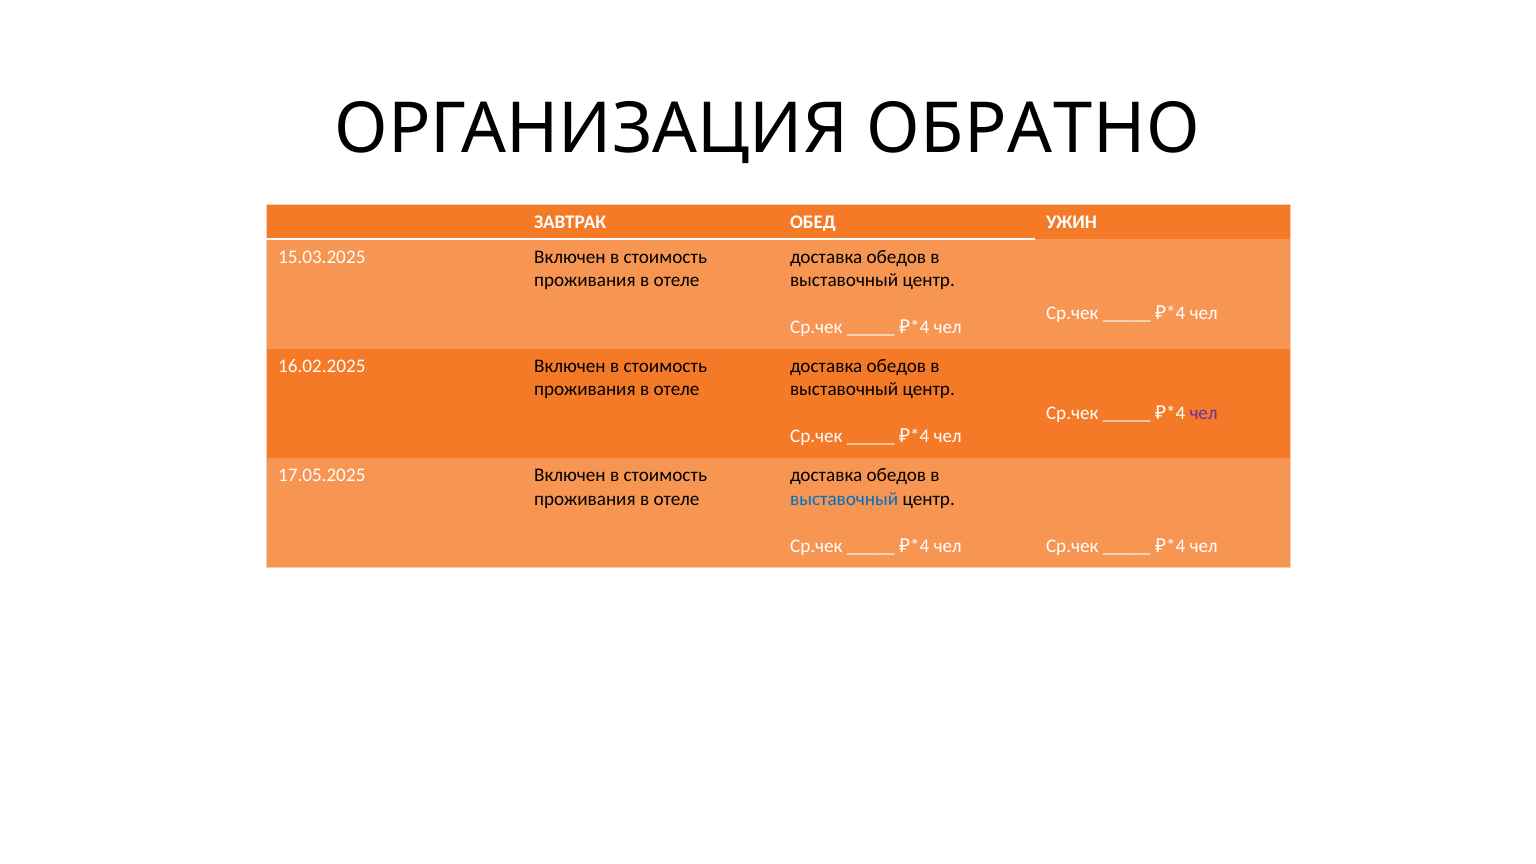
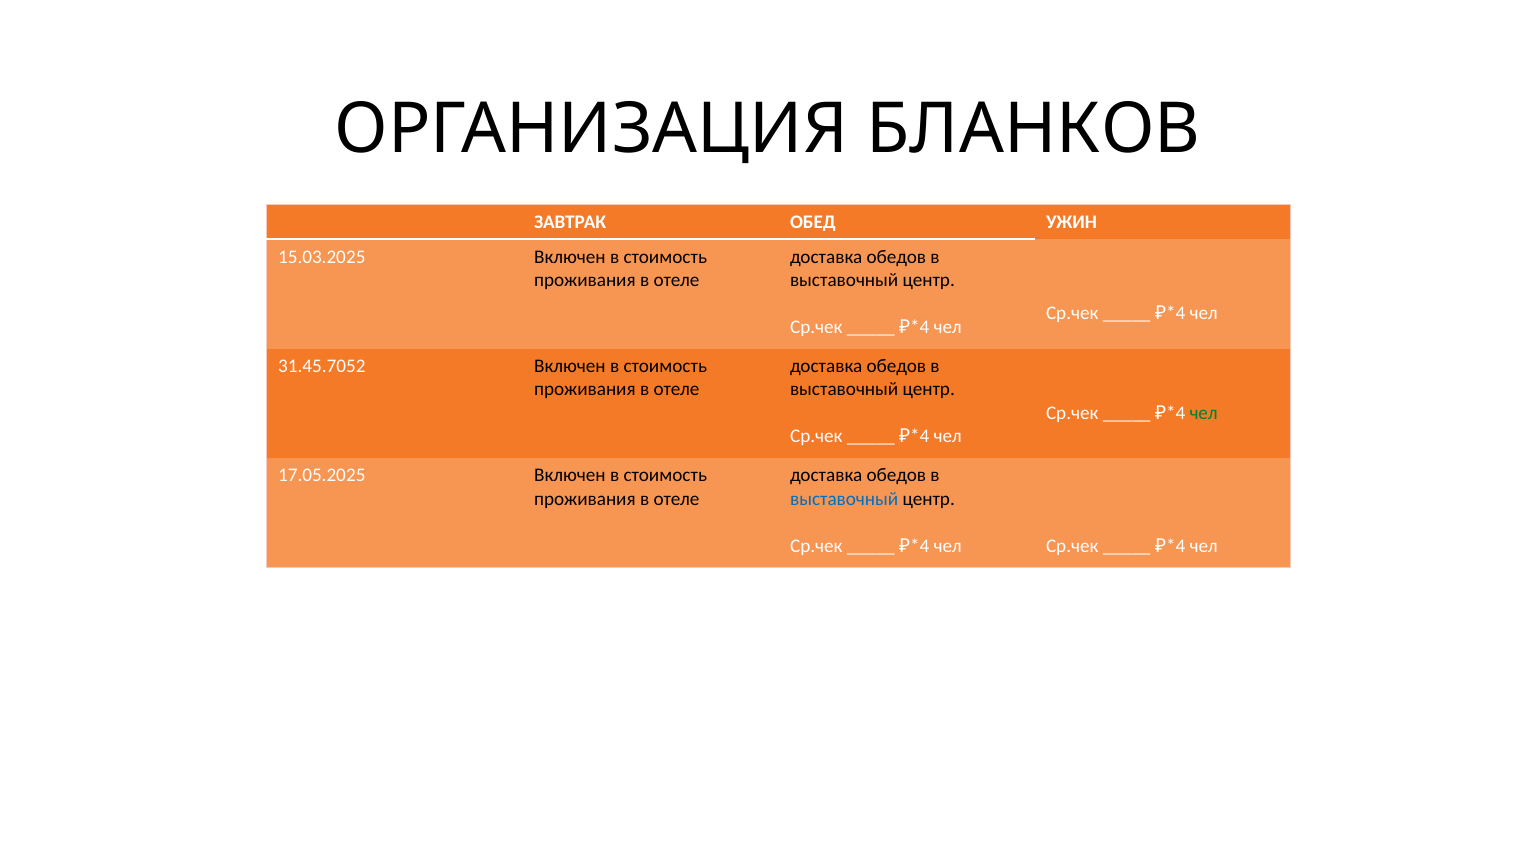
ОБРАТНО: ОБРАТНО -> БЛАНКОВ
16.02.2025: 16.02.2025 -> 31.45.7052
чел at (1204, 413) colour: purple -> green
